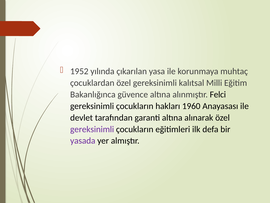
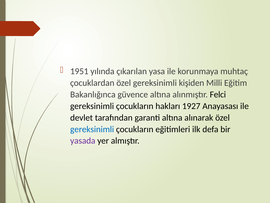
1952: 1952 -> 1951
kalıtsal: kalıtsal -> kişiden
1960: 1960 -> 1927
gereksinimli at (92, 129) colour: purple -> blue
